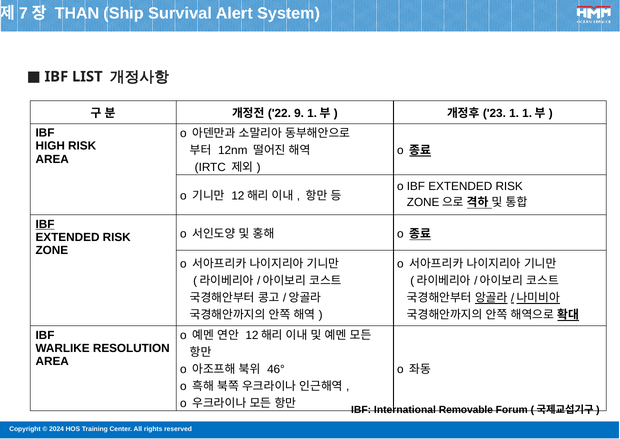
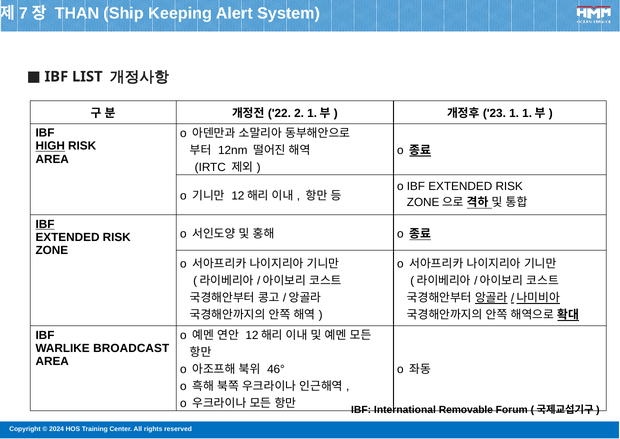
Survival: Survival -> Keeping
9: 9 -> 2
HIGH underline: none -> present
RESOLUTION: RESOLUTION -> BROADCAST
